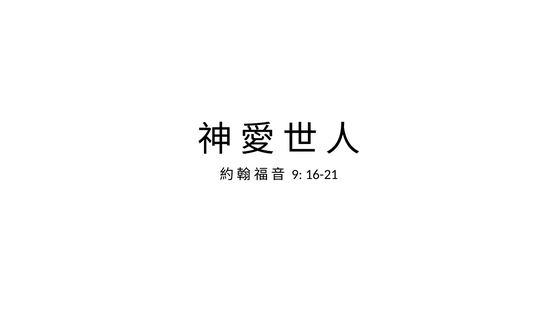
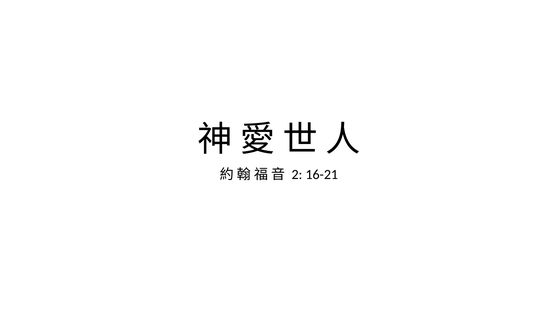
9: 9 -> 2
